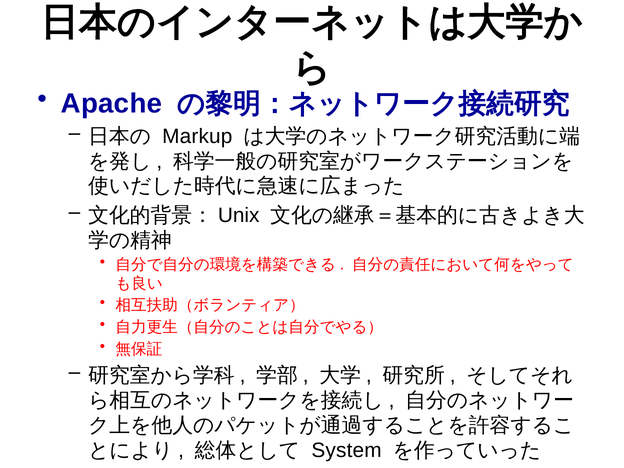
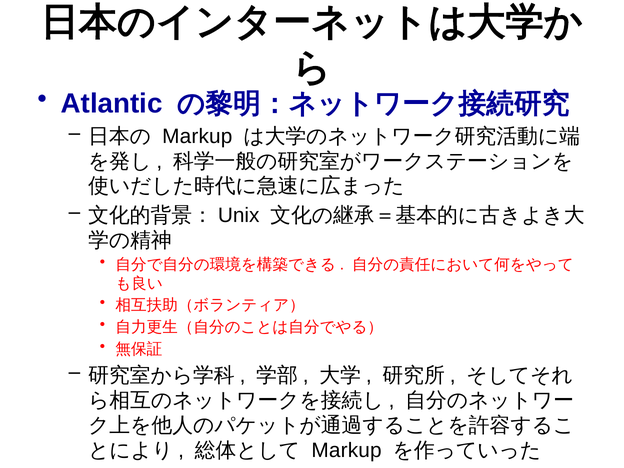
Apache: Apache -> Atlantic
System at (347, 450): System -> Markup
